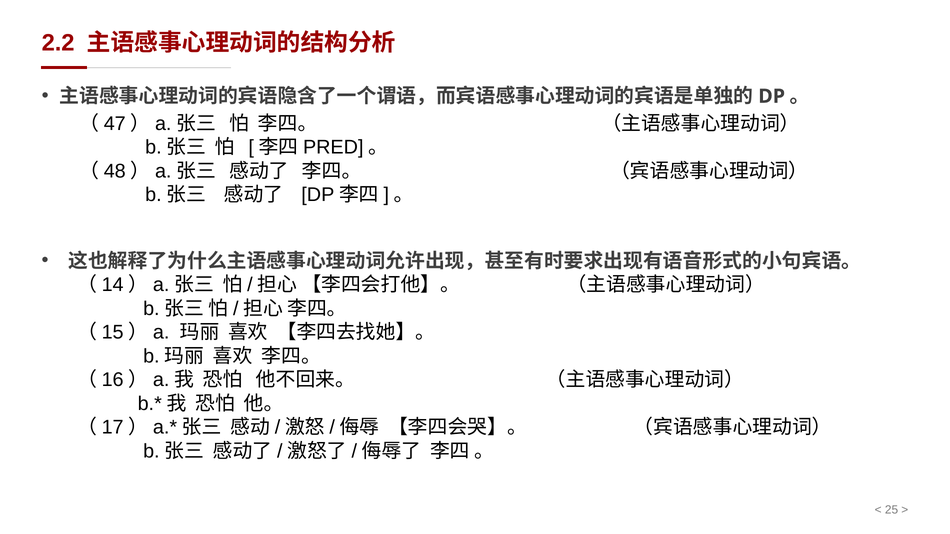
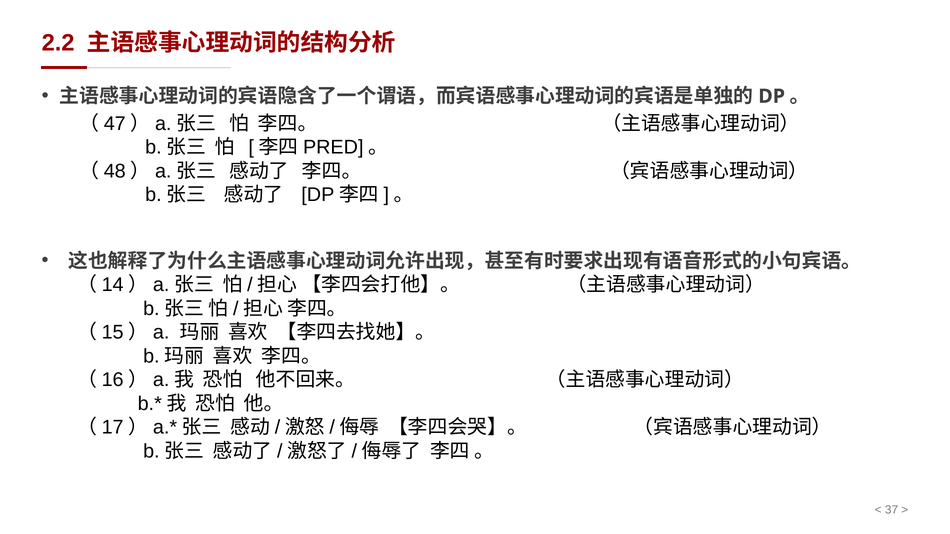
25: 25 -> 37
